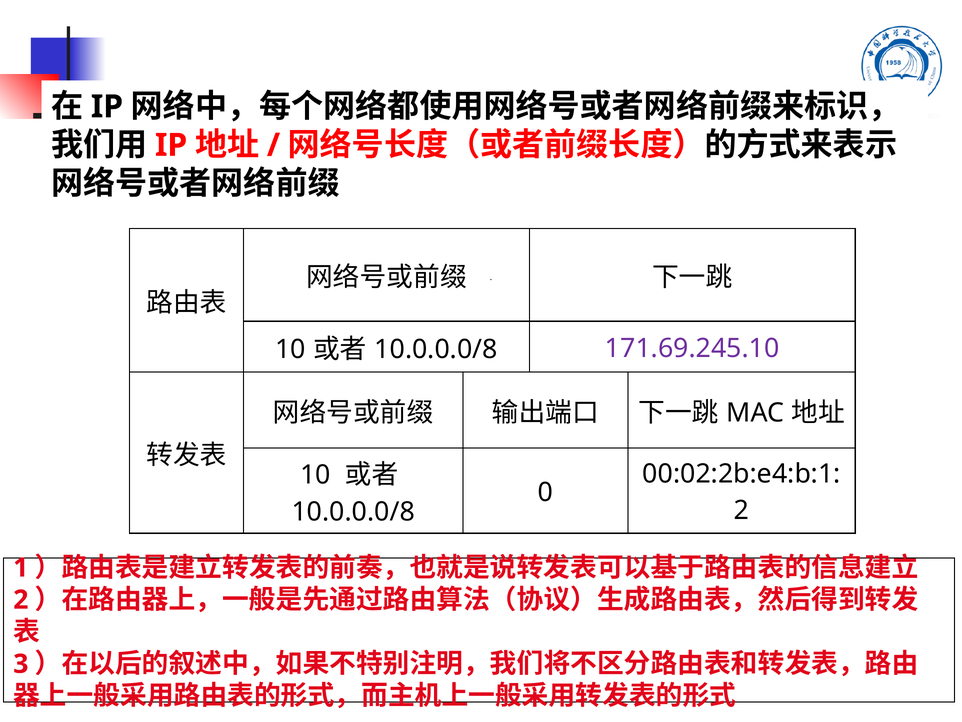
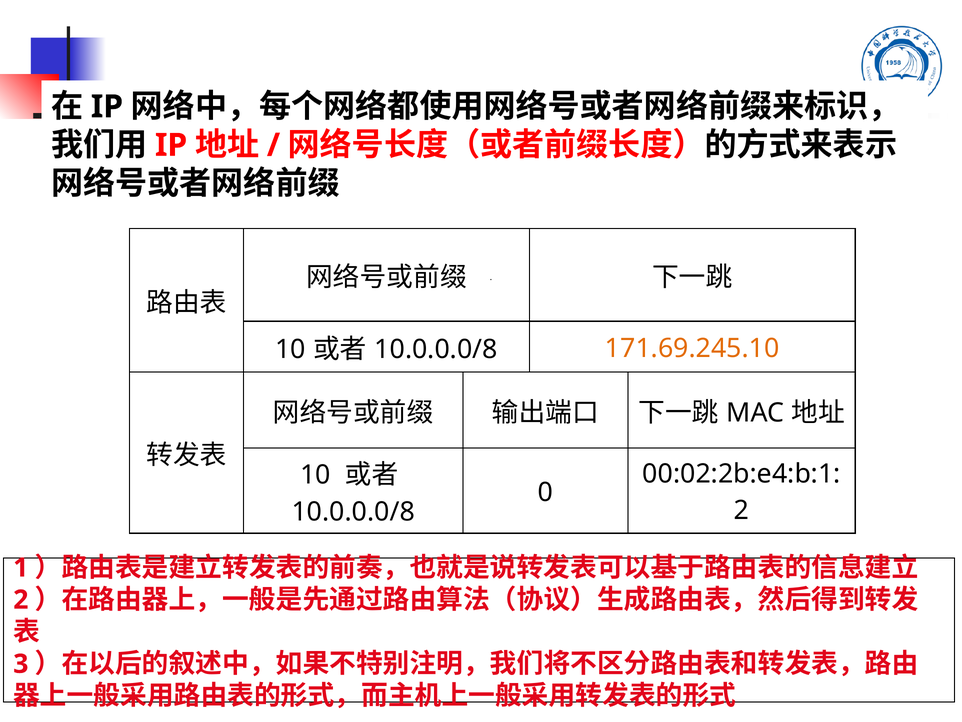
171.69.245.10 colour: purple -> orange
